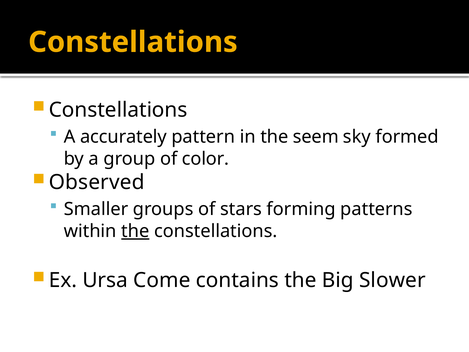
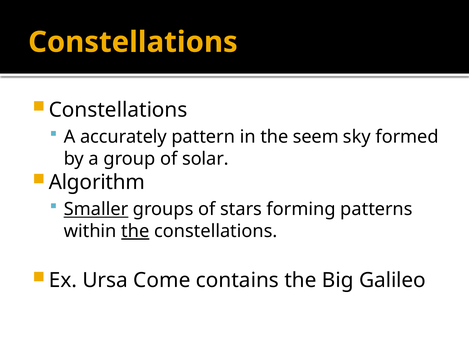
color: color -> solar
Observed: Observed -> Algorithm
Smaller underline: none -> present
Slower: Slower -> Galileo
